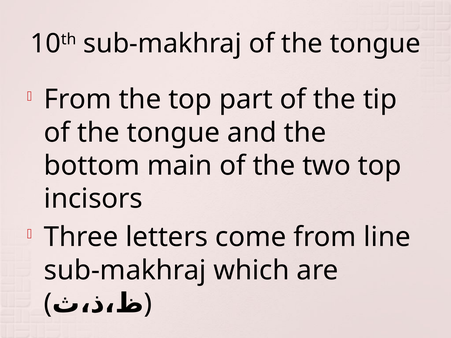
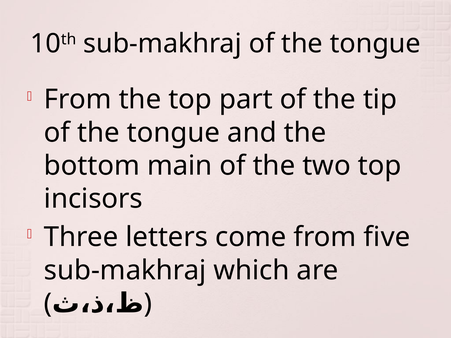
line: line -> five
